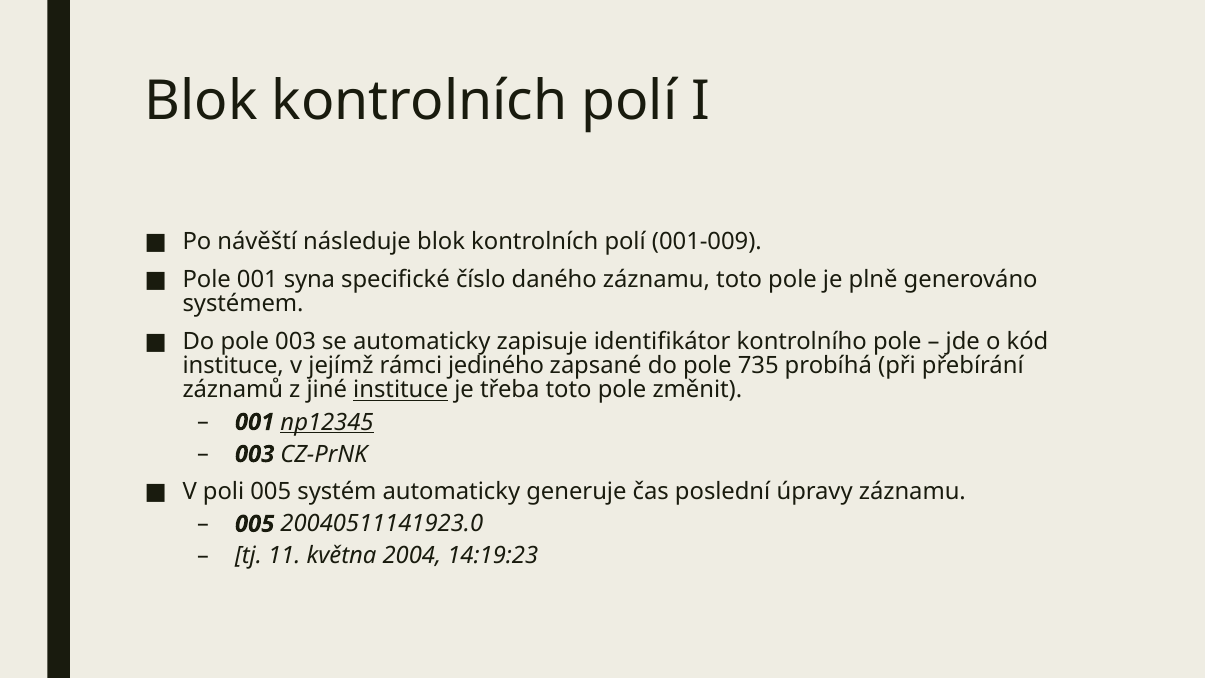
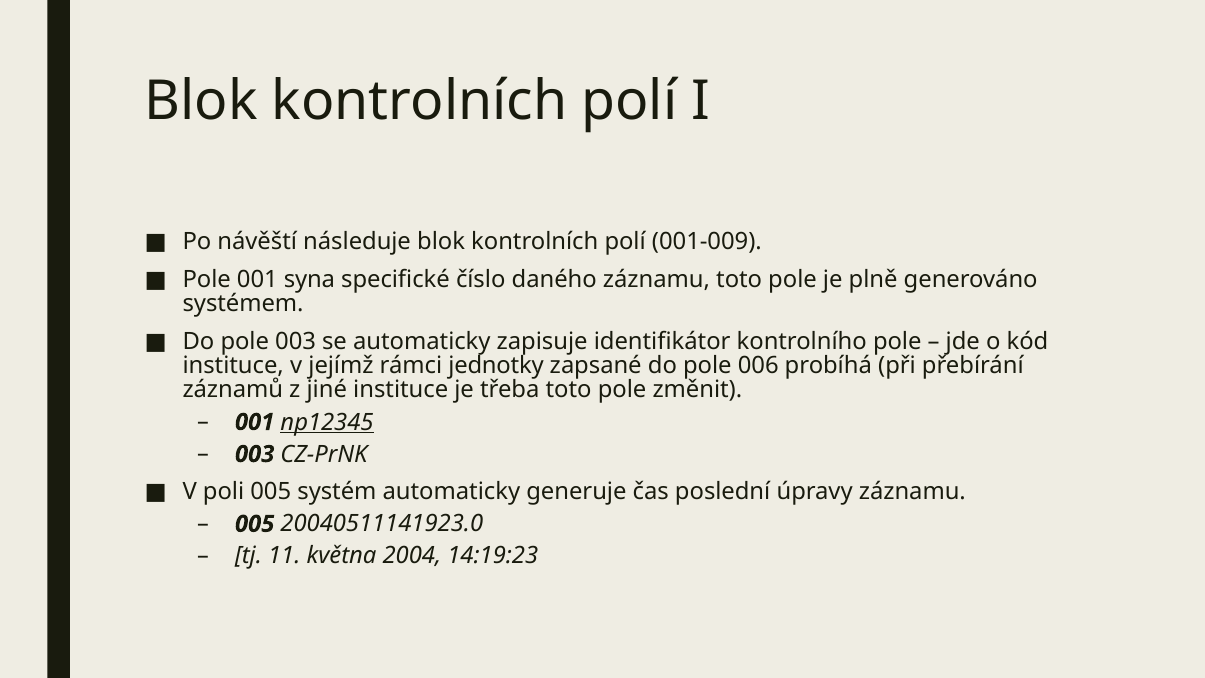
jediného: jediného -> jednotky
735: 735 -> 006
instituce at (401, 390) underline: present -> none
